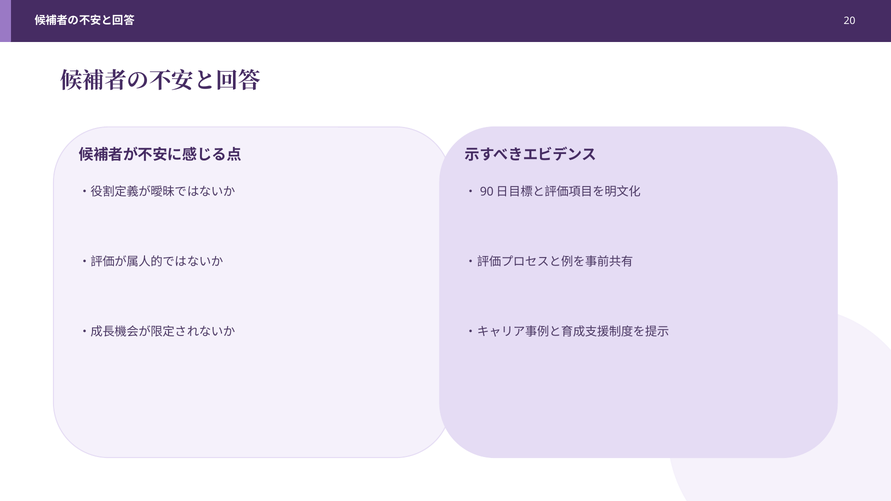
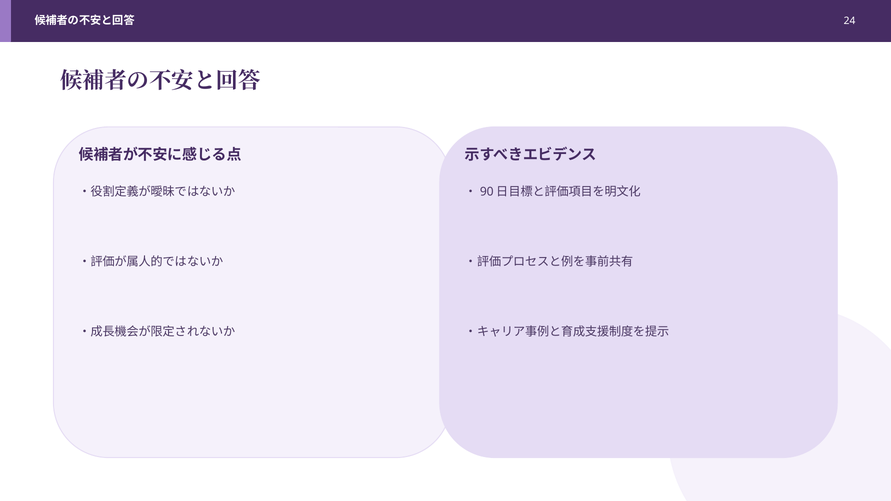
20: 20 -> 24
